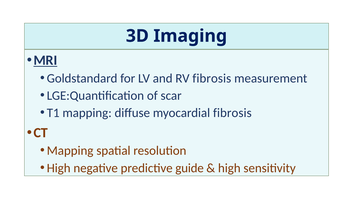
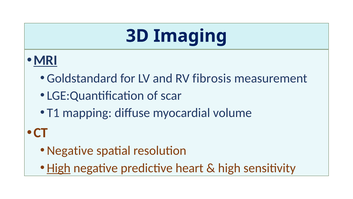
myocardial fibrosis: fibrosis -> volume
Mapping at (70, 150): Mapping -> Negative
High at (59, 168) underline: none -> present
guide: guide -> heart
